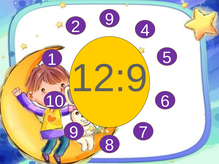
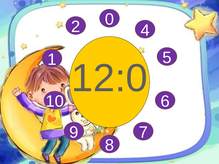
2 9: 9 -> 0
12:9: 12:9 -> 12:0
